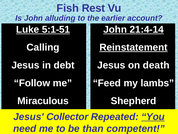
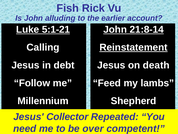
Rest: Rest -> Rick
5:1-51: 5:1-51 -> 5:1-21
21:4-14: 21:4-14 -> 21:8-14
Miraculous: Miraculous -> Millennium
You underline: present -> none
than: than -> over
